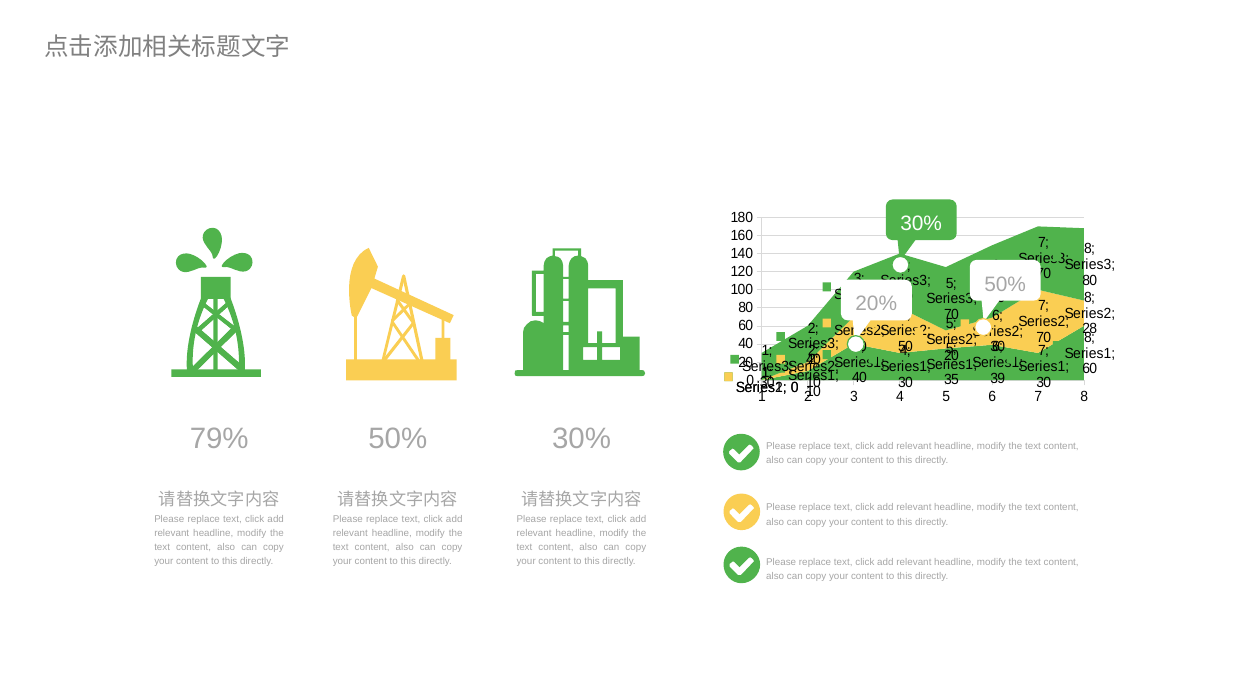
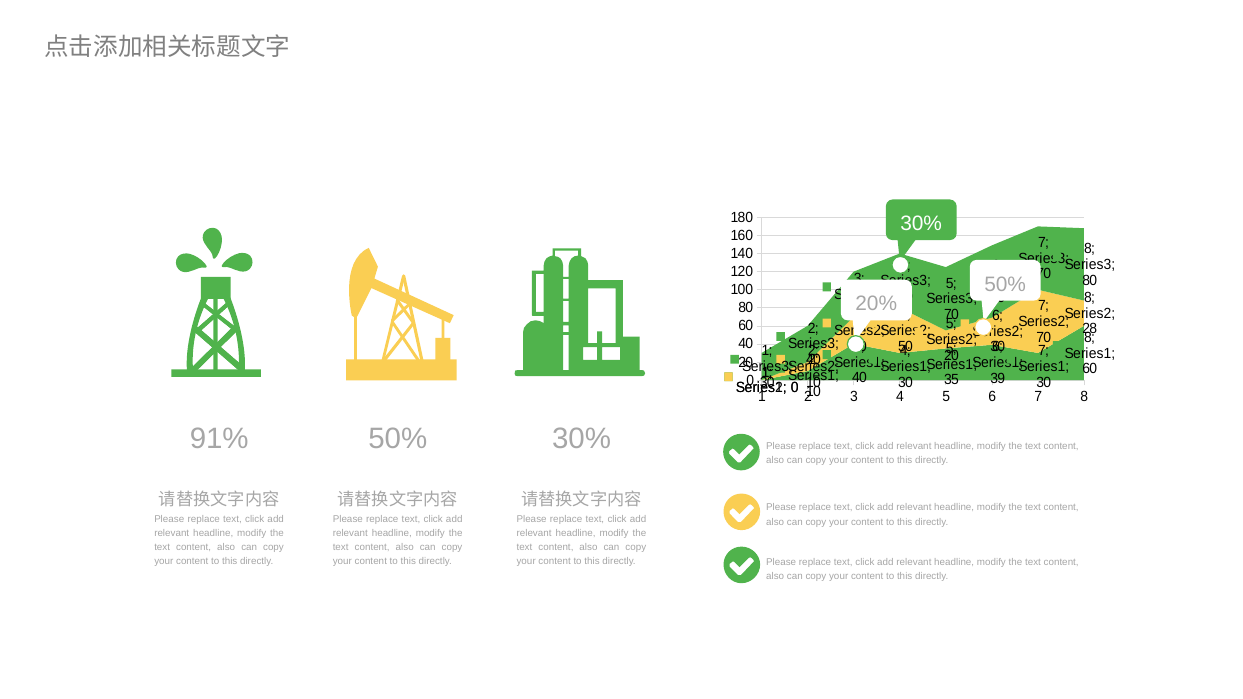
79%: 79% -> 91%
